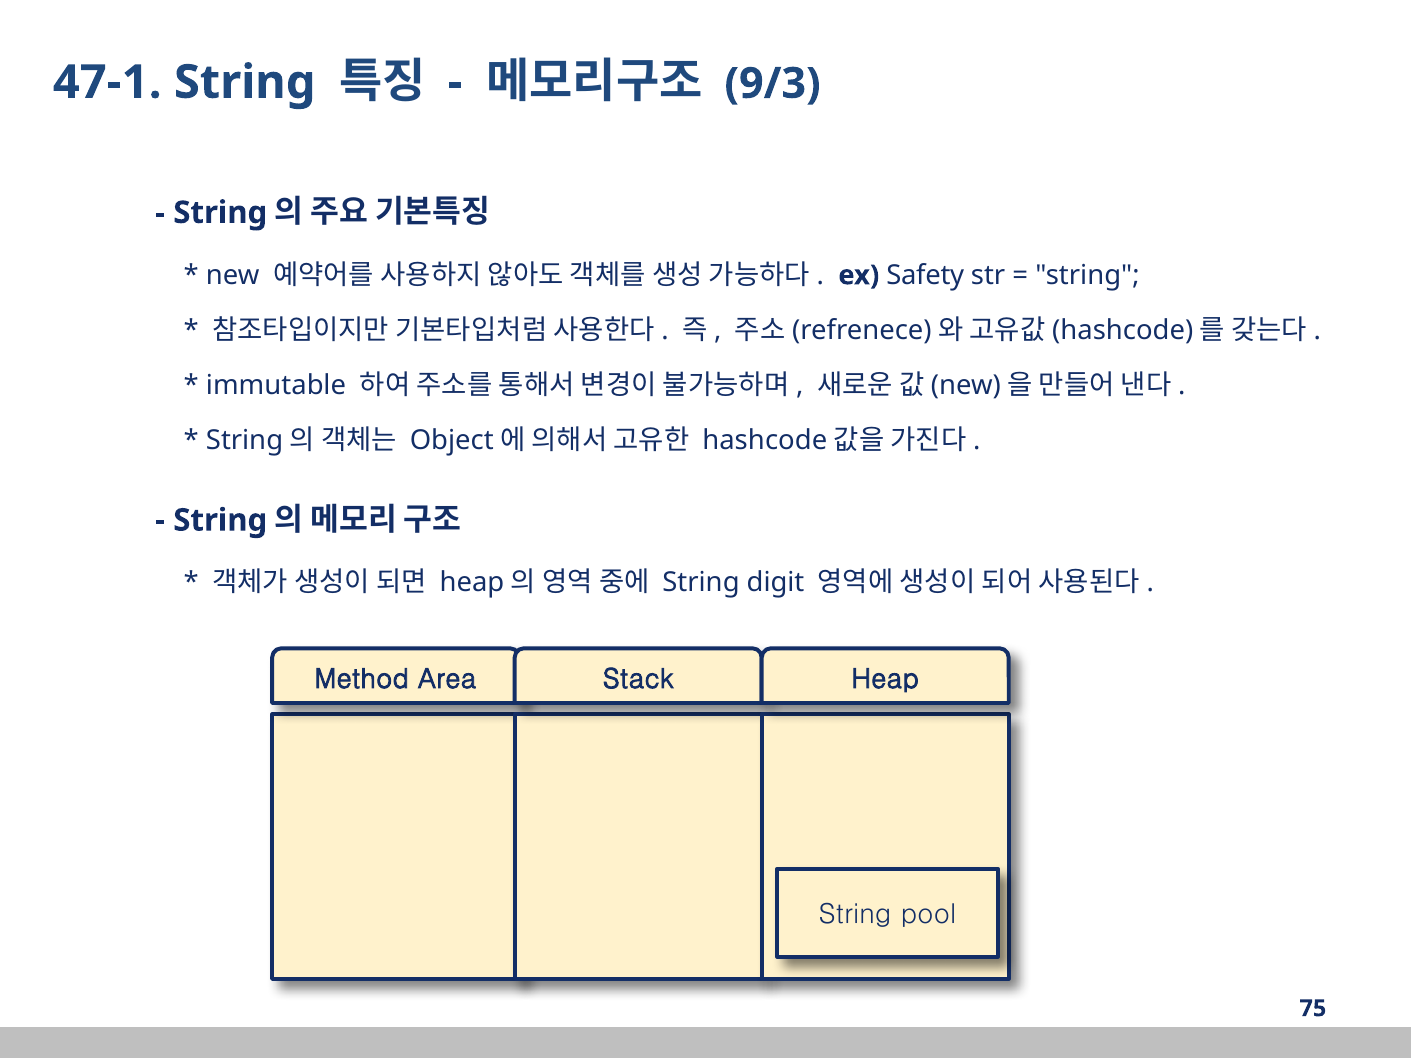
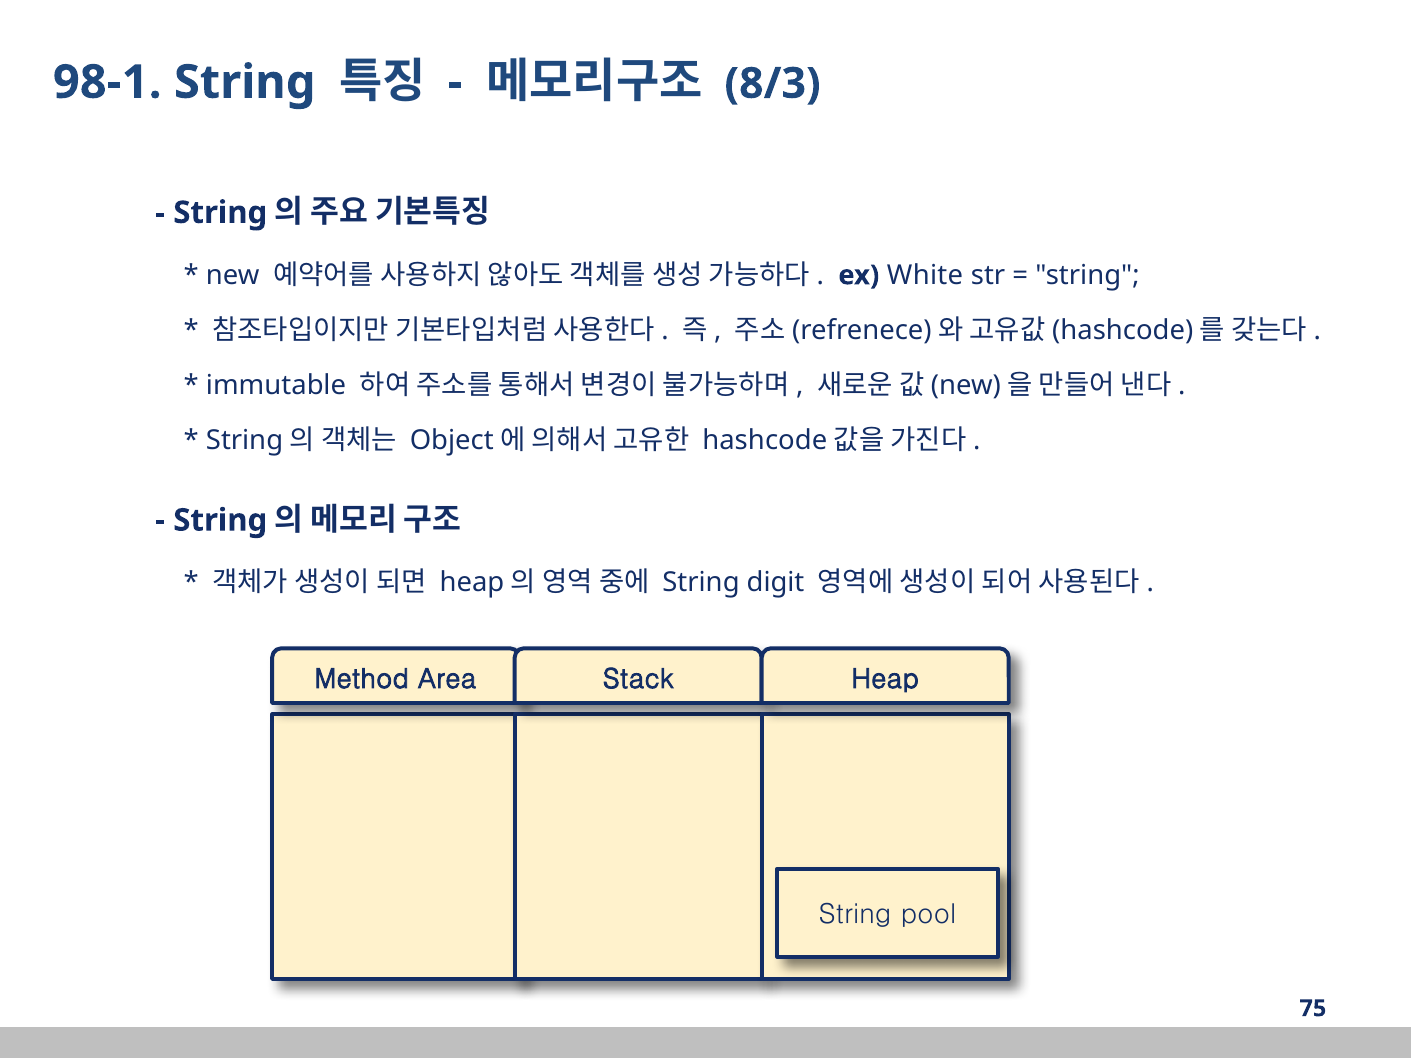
47-1: 47-1 -> 98-1
9/3: 9/3 -> 8/3
Safety: Safety -> White
